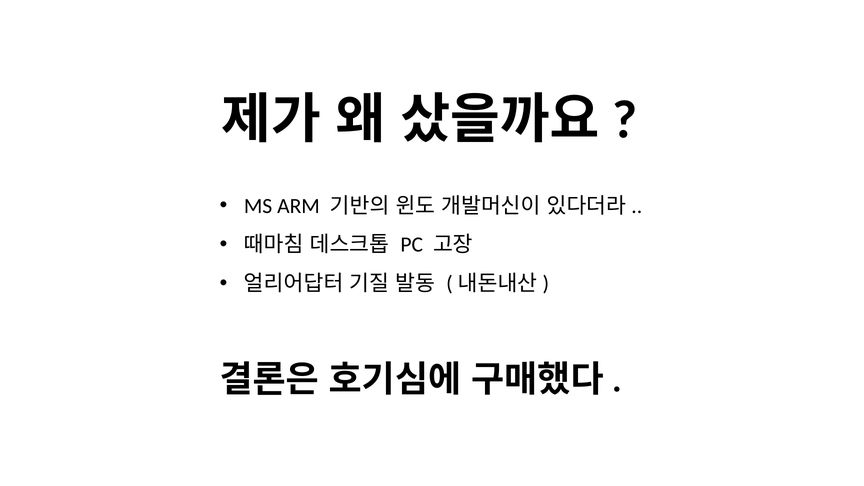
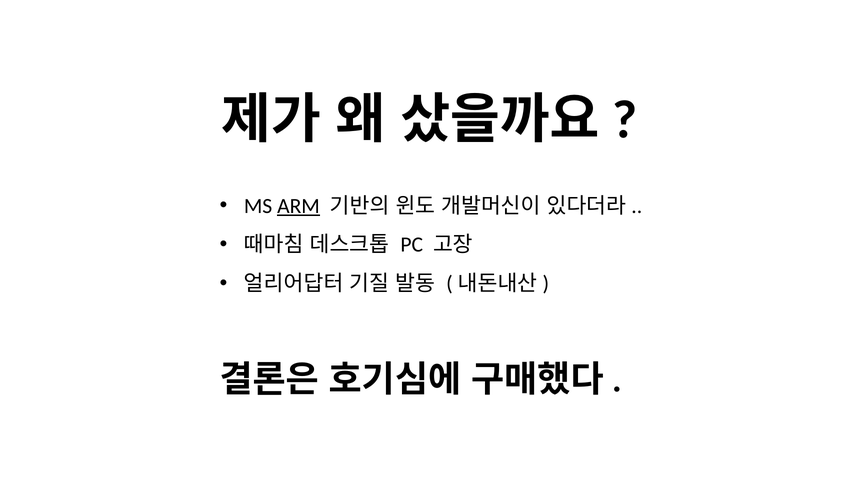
ARM underline: none -> present
